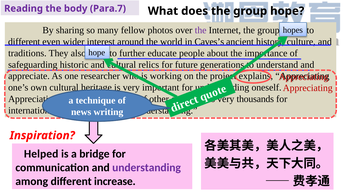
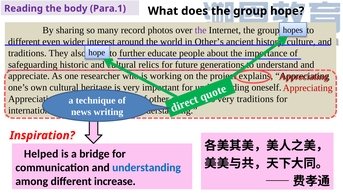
Para.7: Para.7 -> Para.1
fellow: fellow -> record
Caves’s: Caves’s -> Other’s
thousands at (255, 99): thousands -> traditions
understanding at (147, 168) colour: purple -> blue
